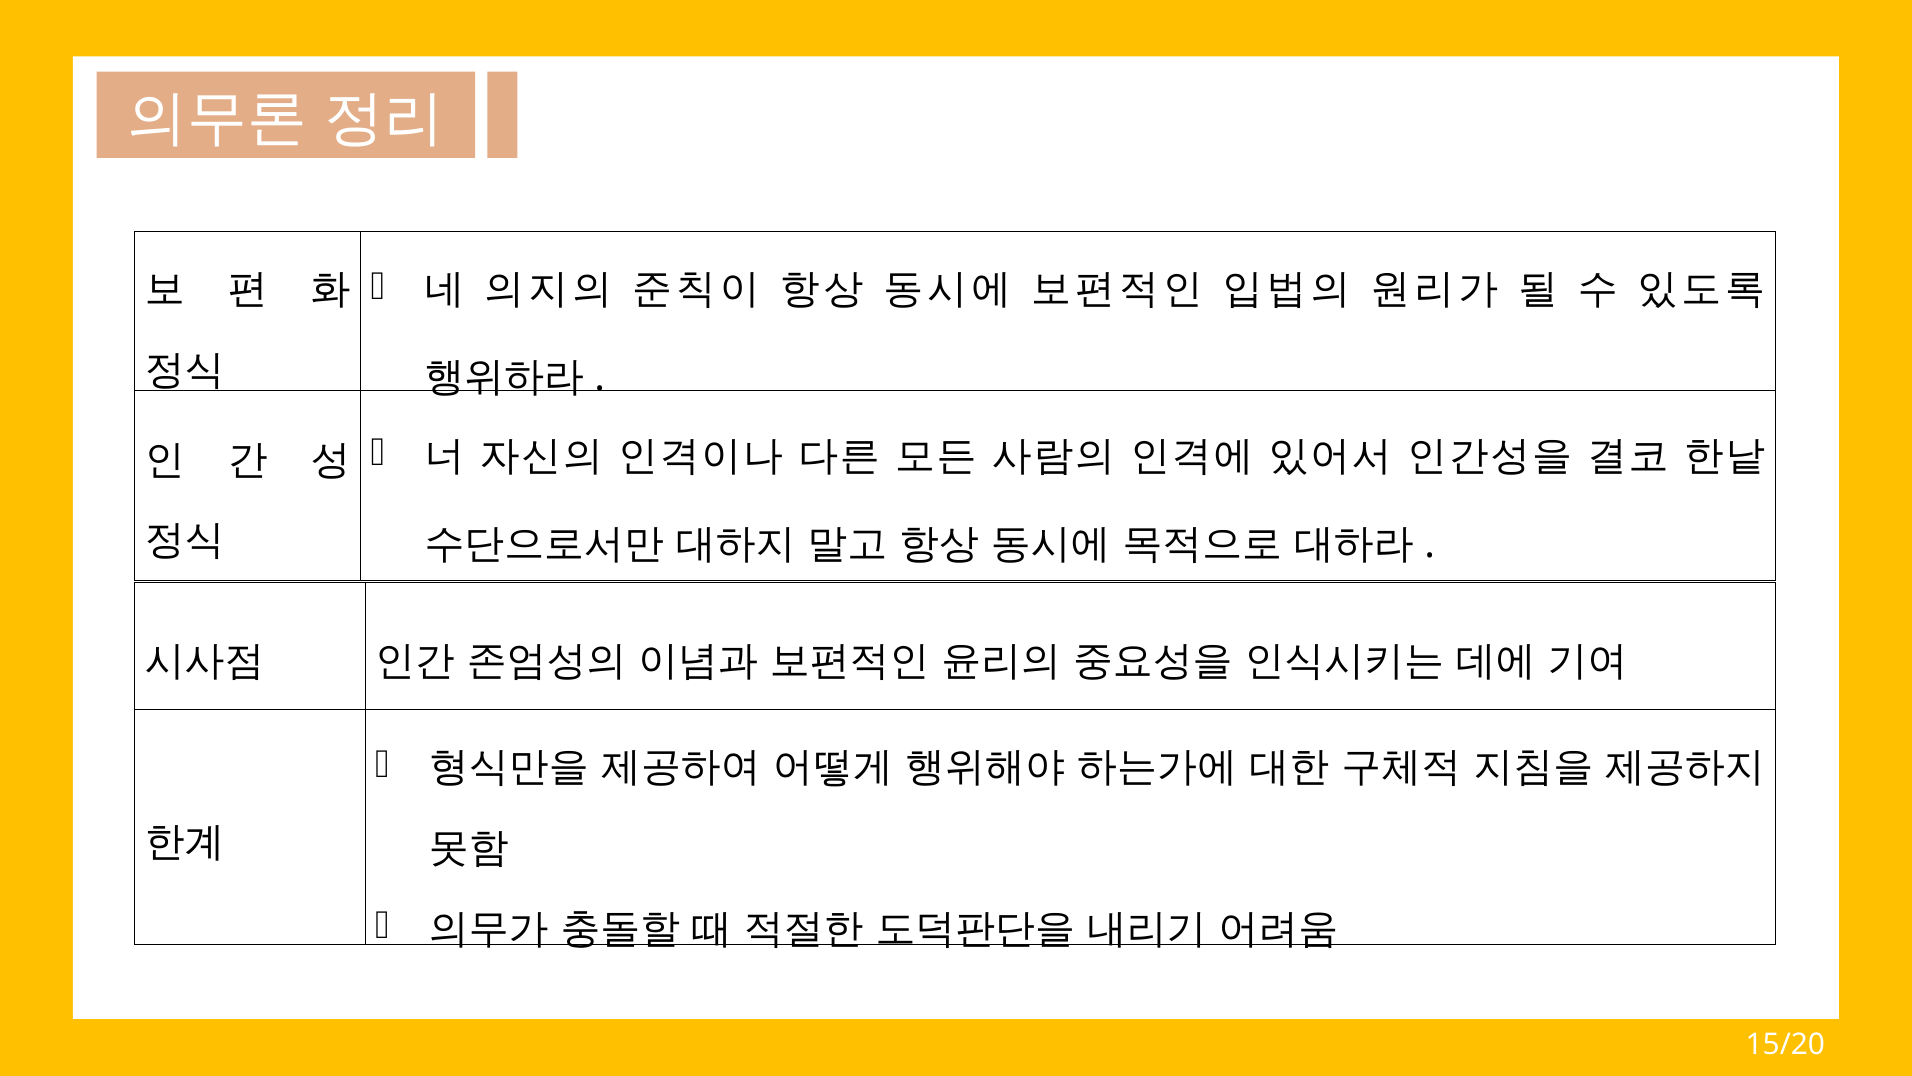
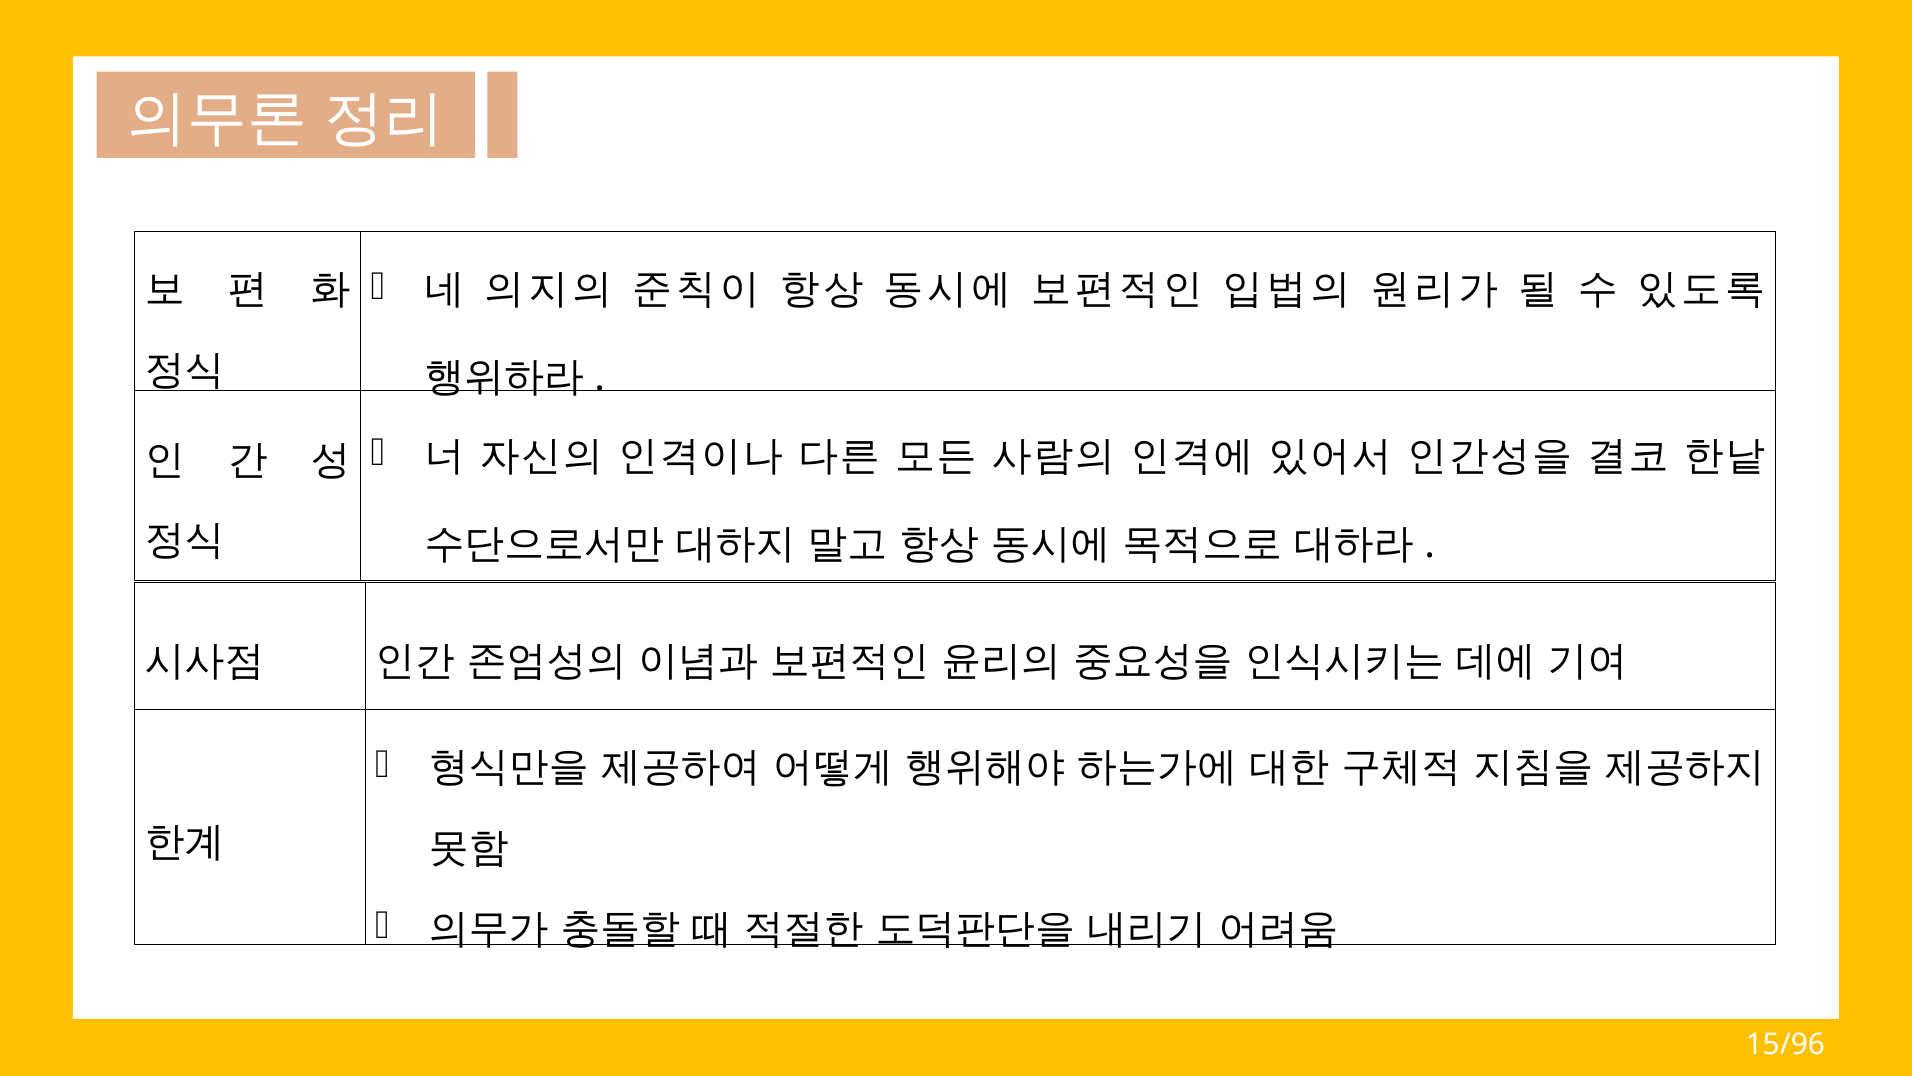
15/20: 15/20 -> 15/96
